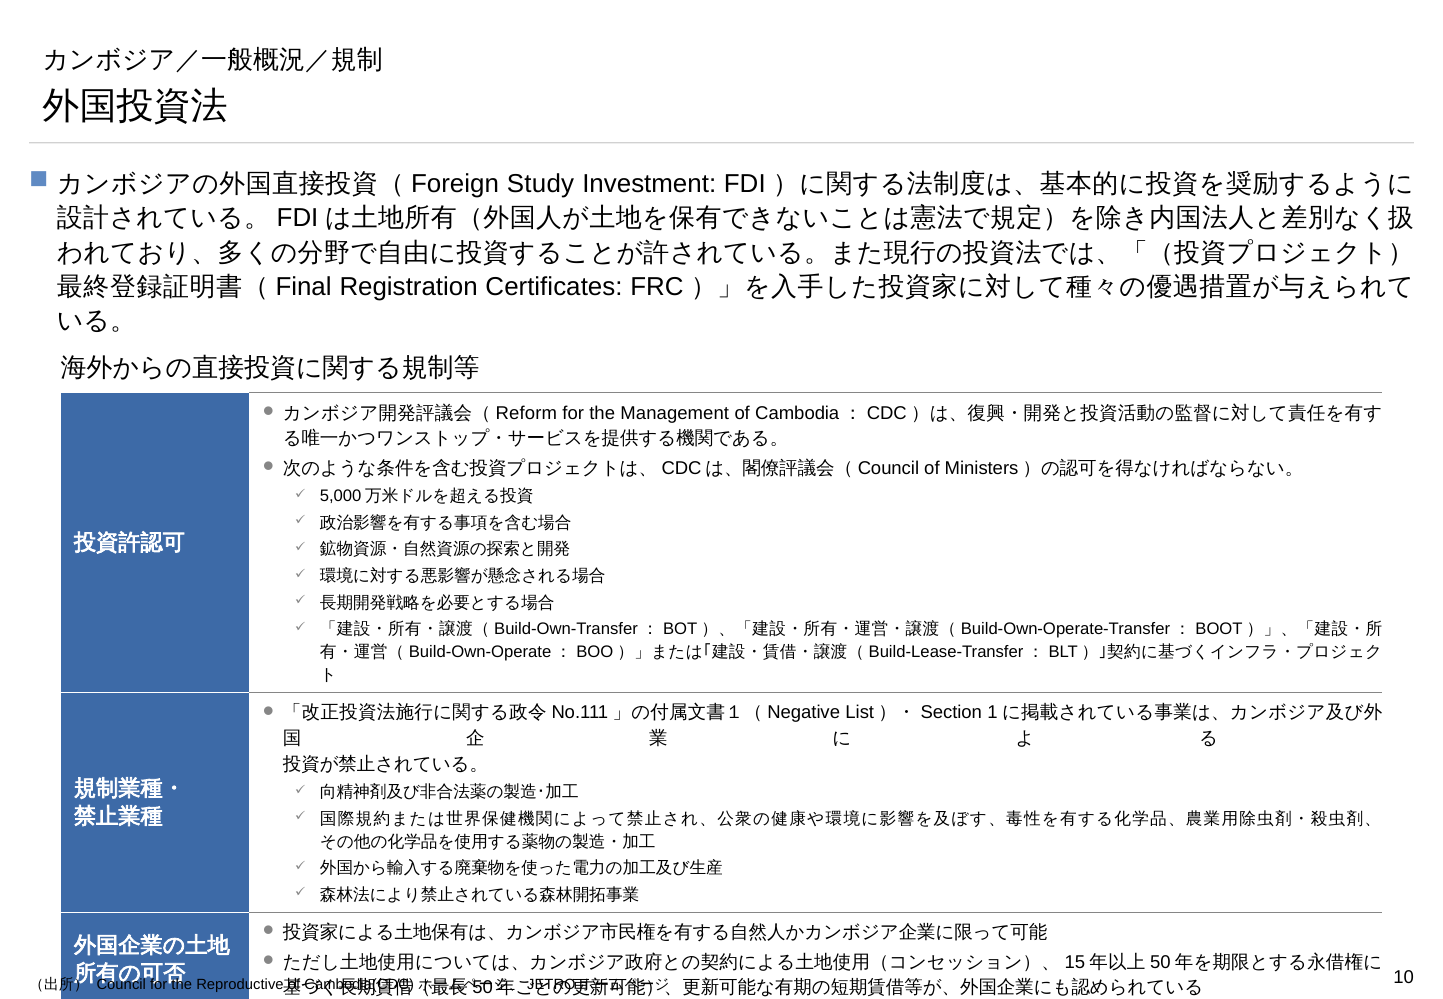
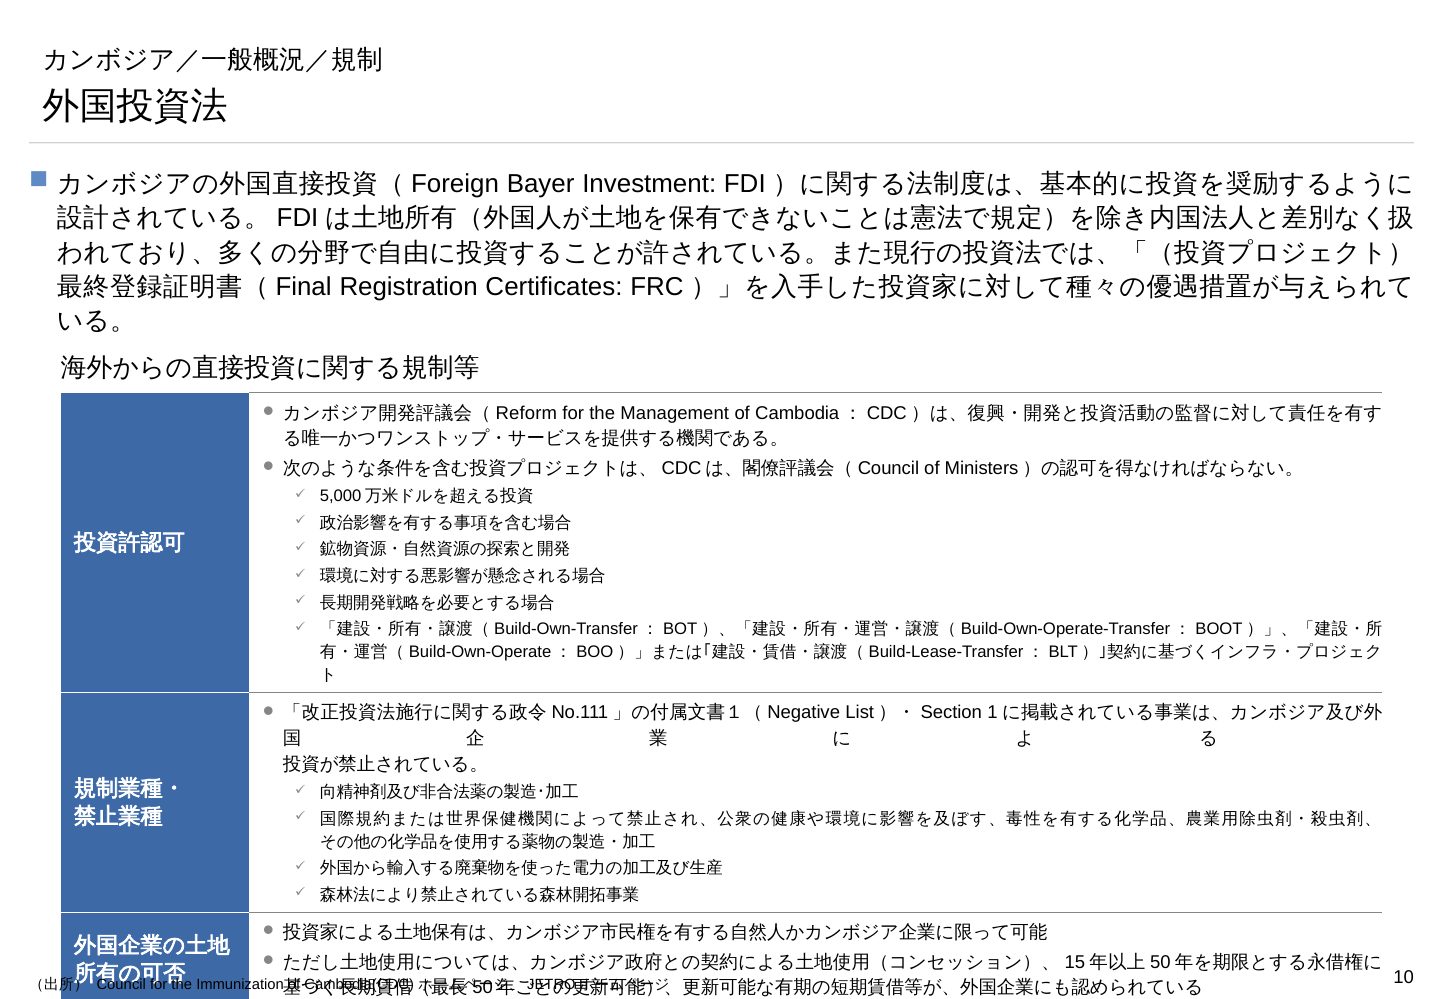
Study: Study -> Bayer
Reproductive: Reproductive -> Immunization
